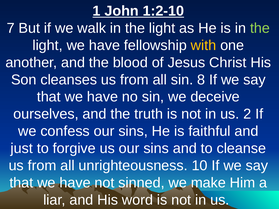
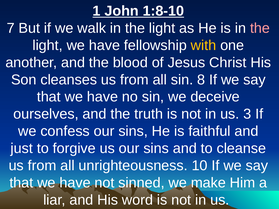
1:2-10: 1:2-10 -> 1:8-10
the at (260, 28) colour: light green -> pink
2: 2 -> 3
